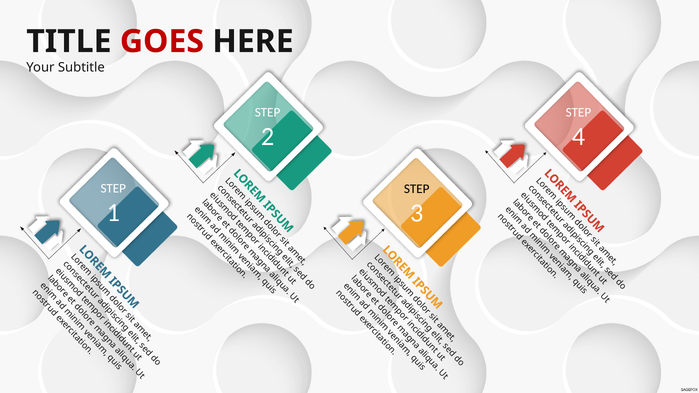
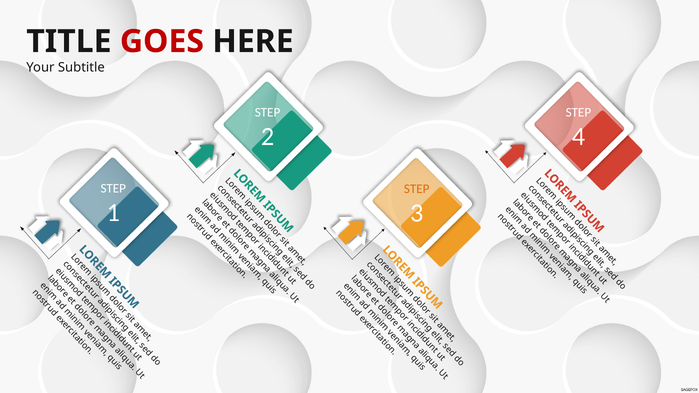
STEP at (417, 189) colour: black -> orange
